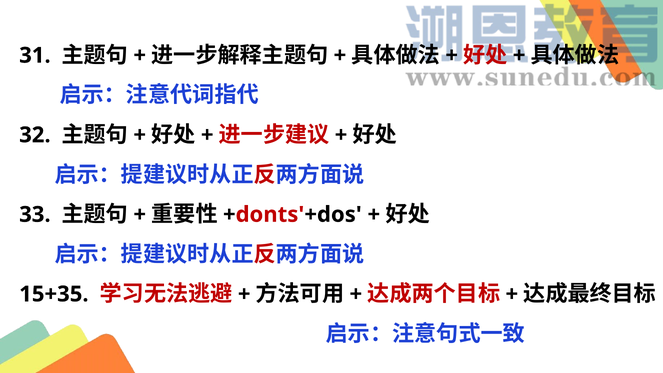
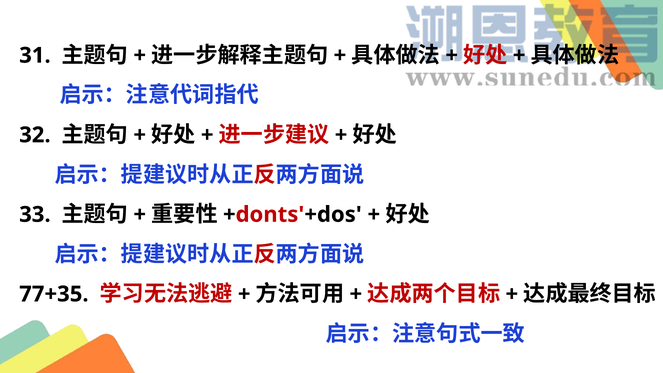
15+35: 15+35 -> 77+35
